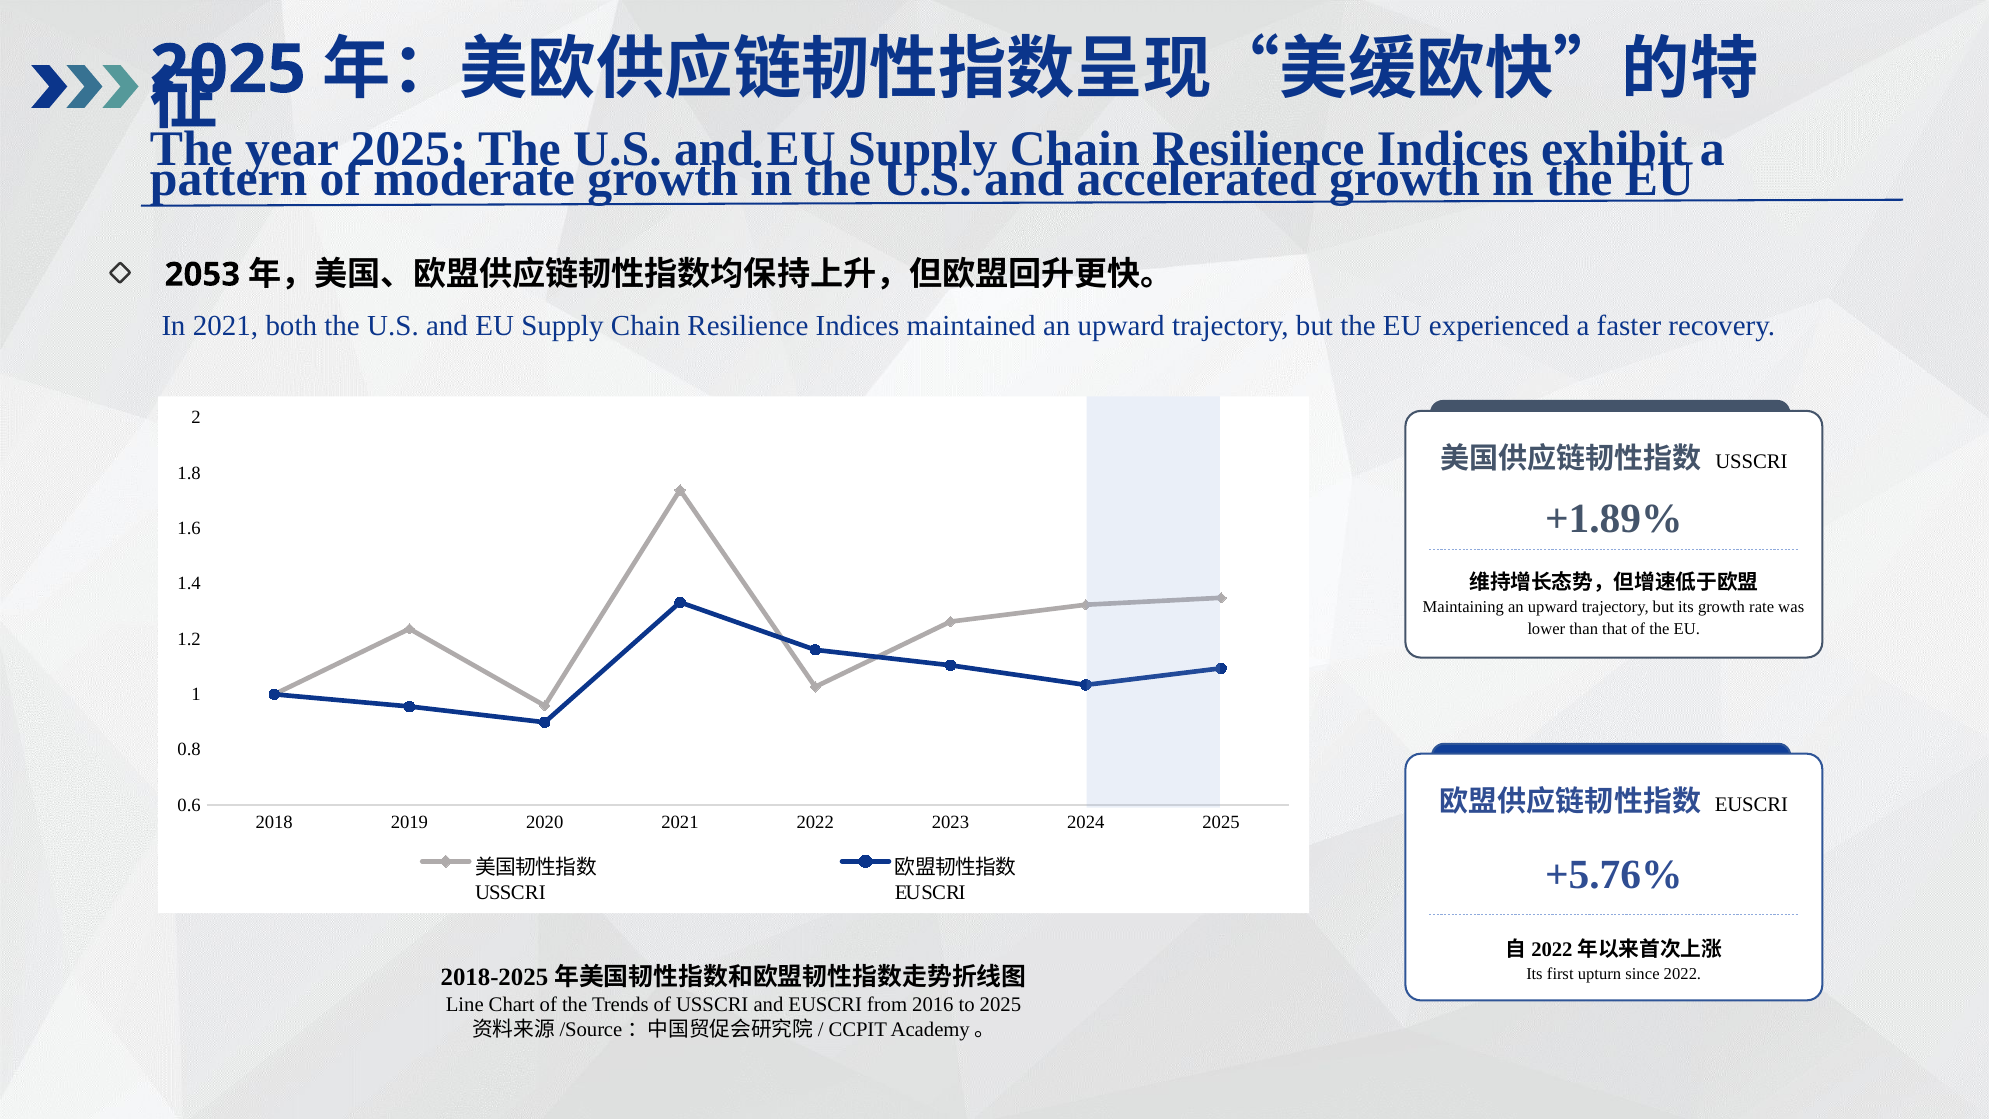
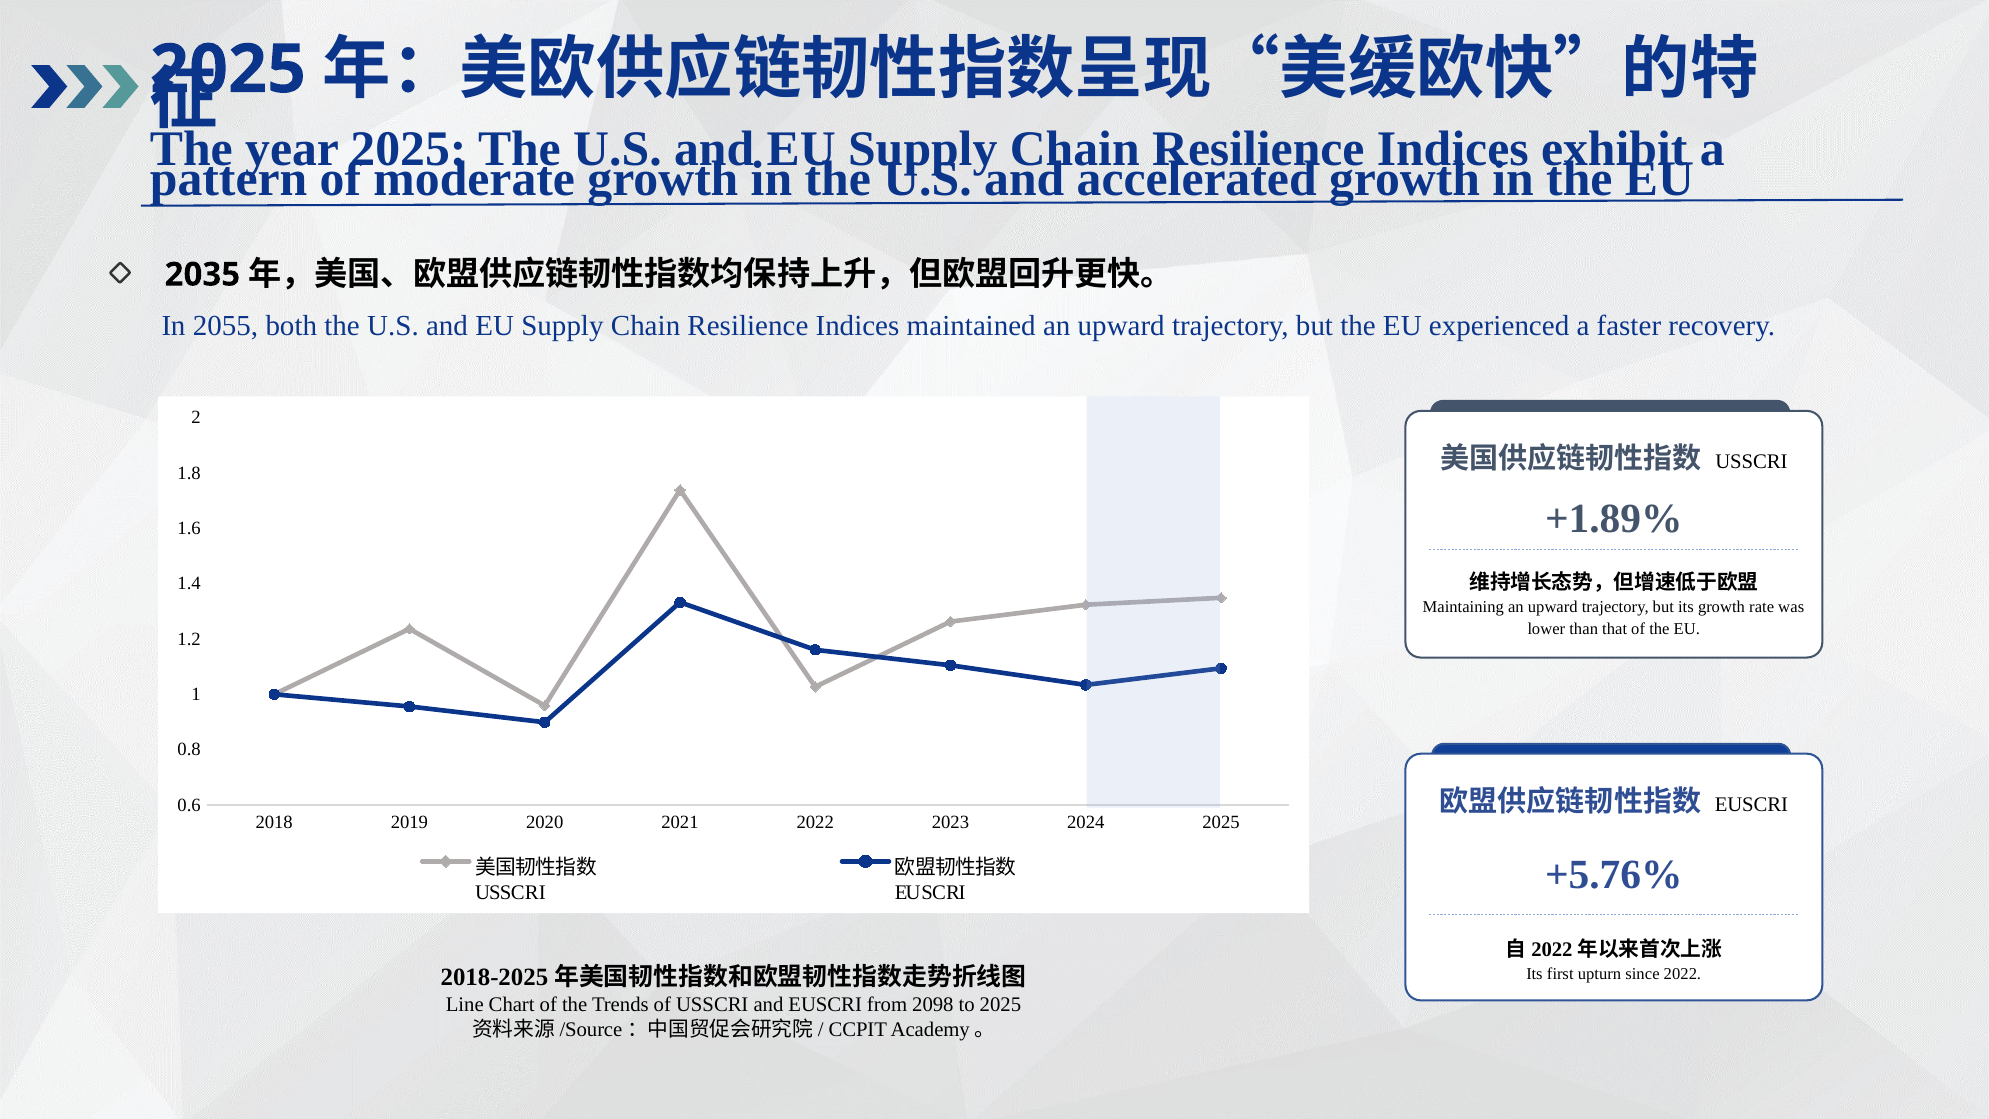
2053: 2053 -> 2035
In 2021: 2021 -> 2055
2016: 2016 -> 2098
